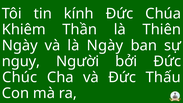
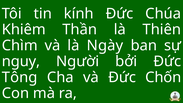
Ngày at (20, 45): Ngày -> Chìm
Chúc: Chúc -> Tông
Thấu: Thấu -> Chốn
